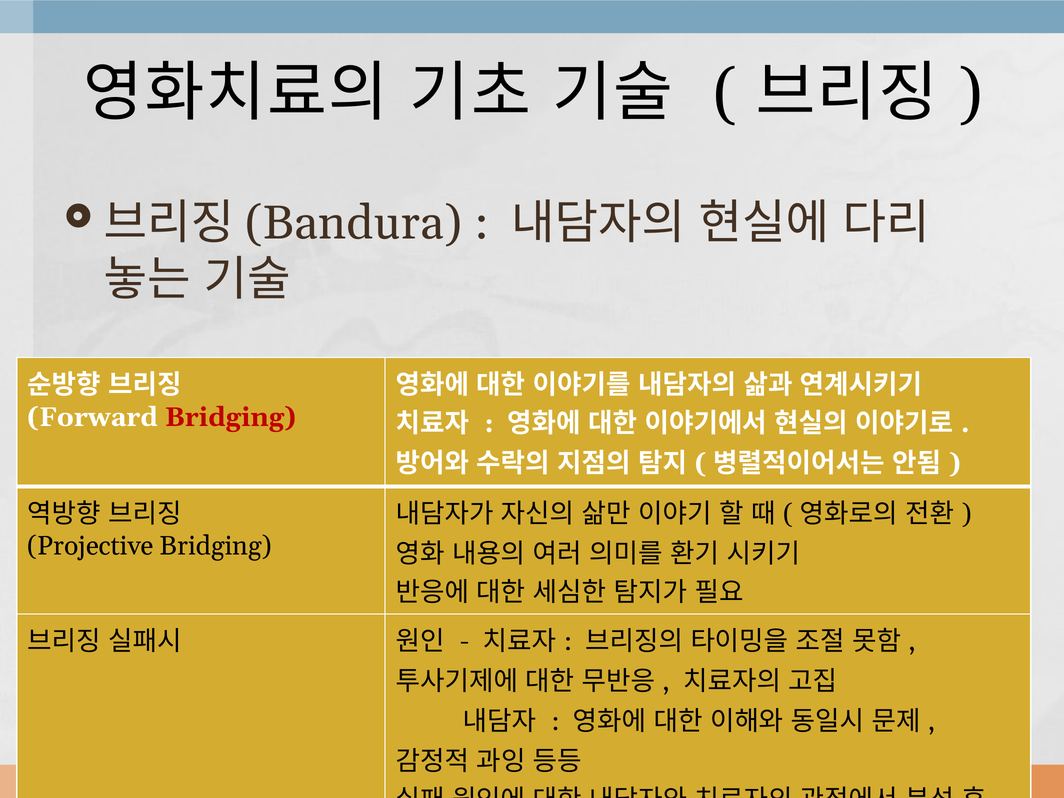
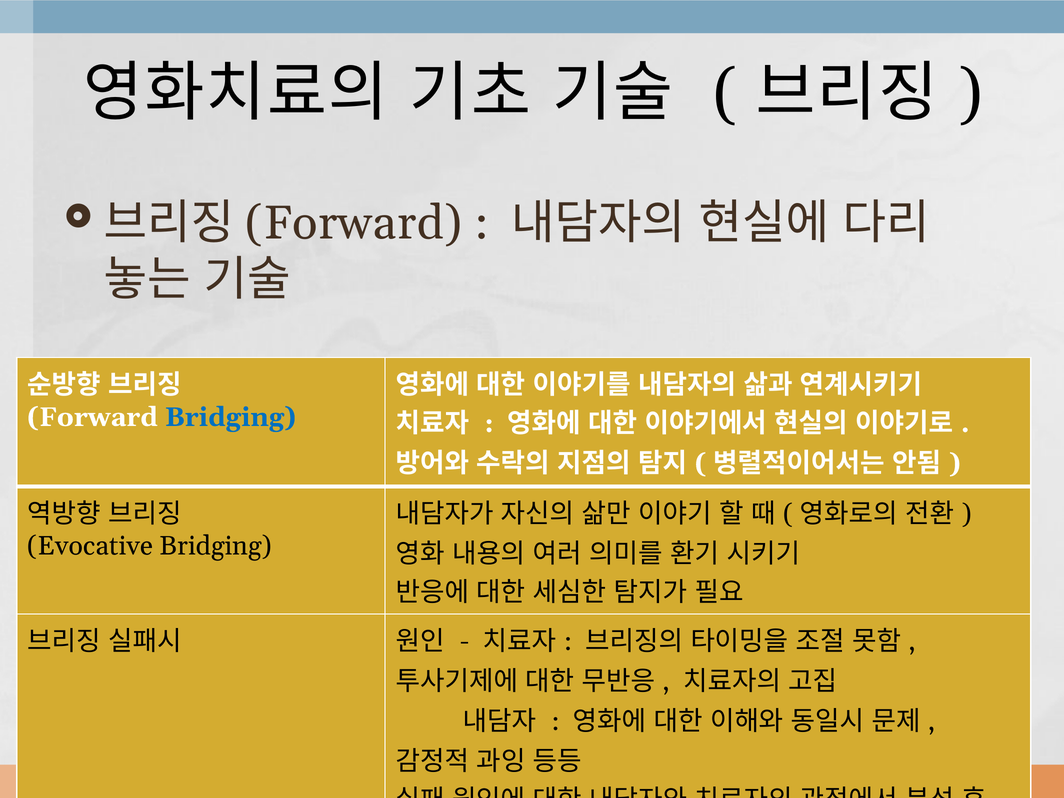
Bandura at (354, 223): Bandura -> Forward
Bridging at (230, 417) colour: red -> blue
Projective: Projective -> Evocative
